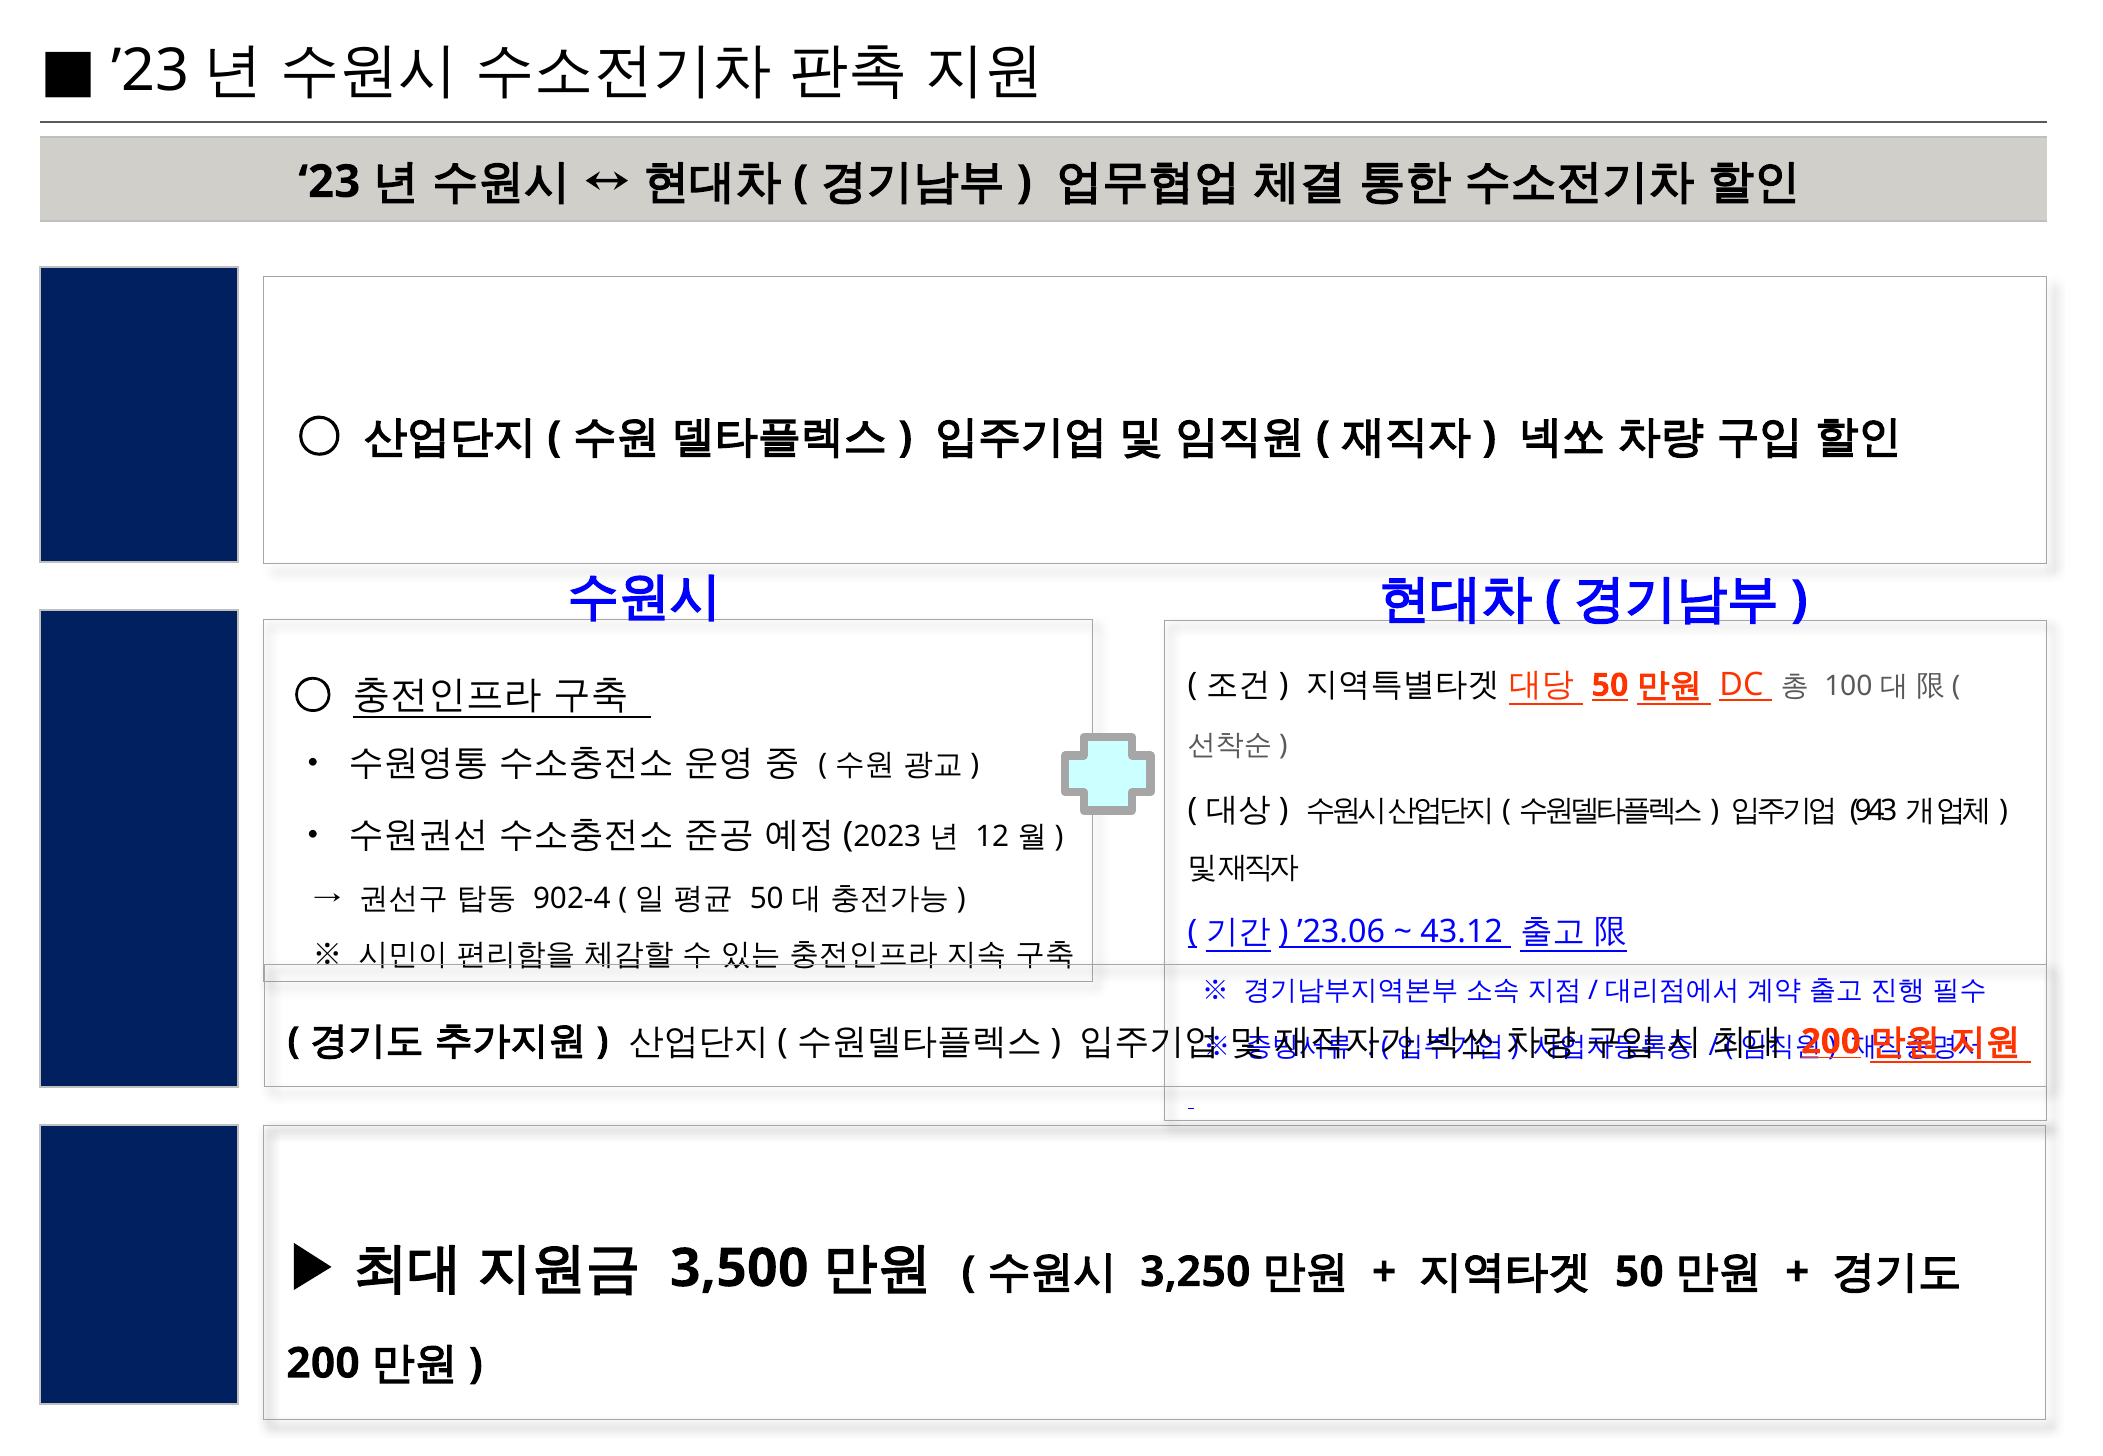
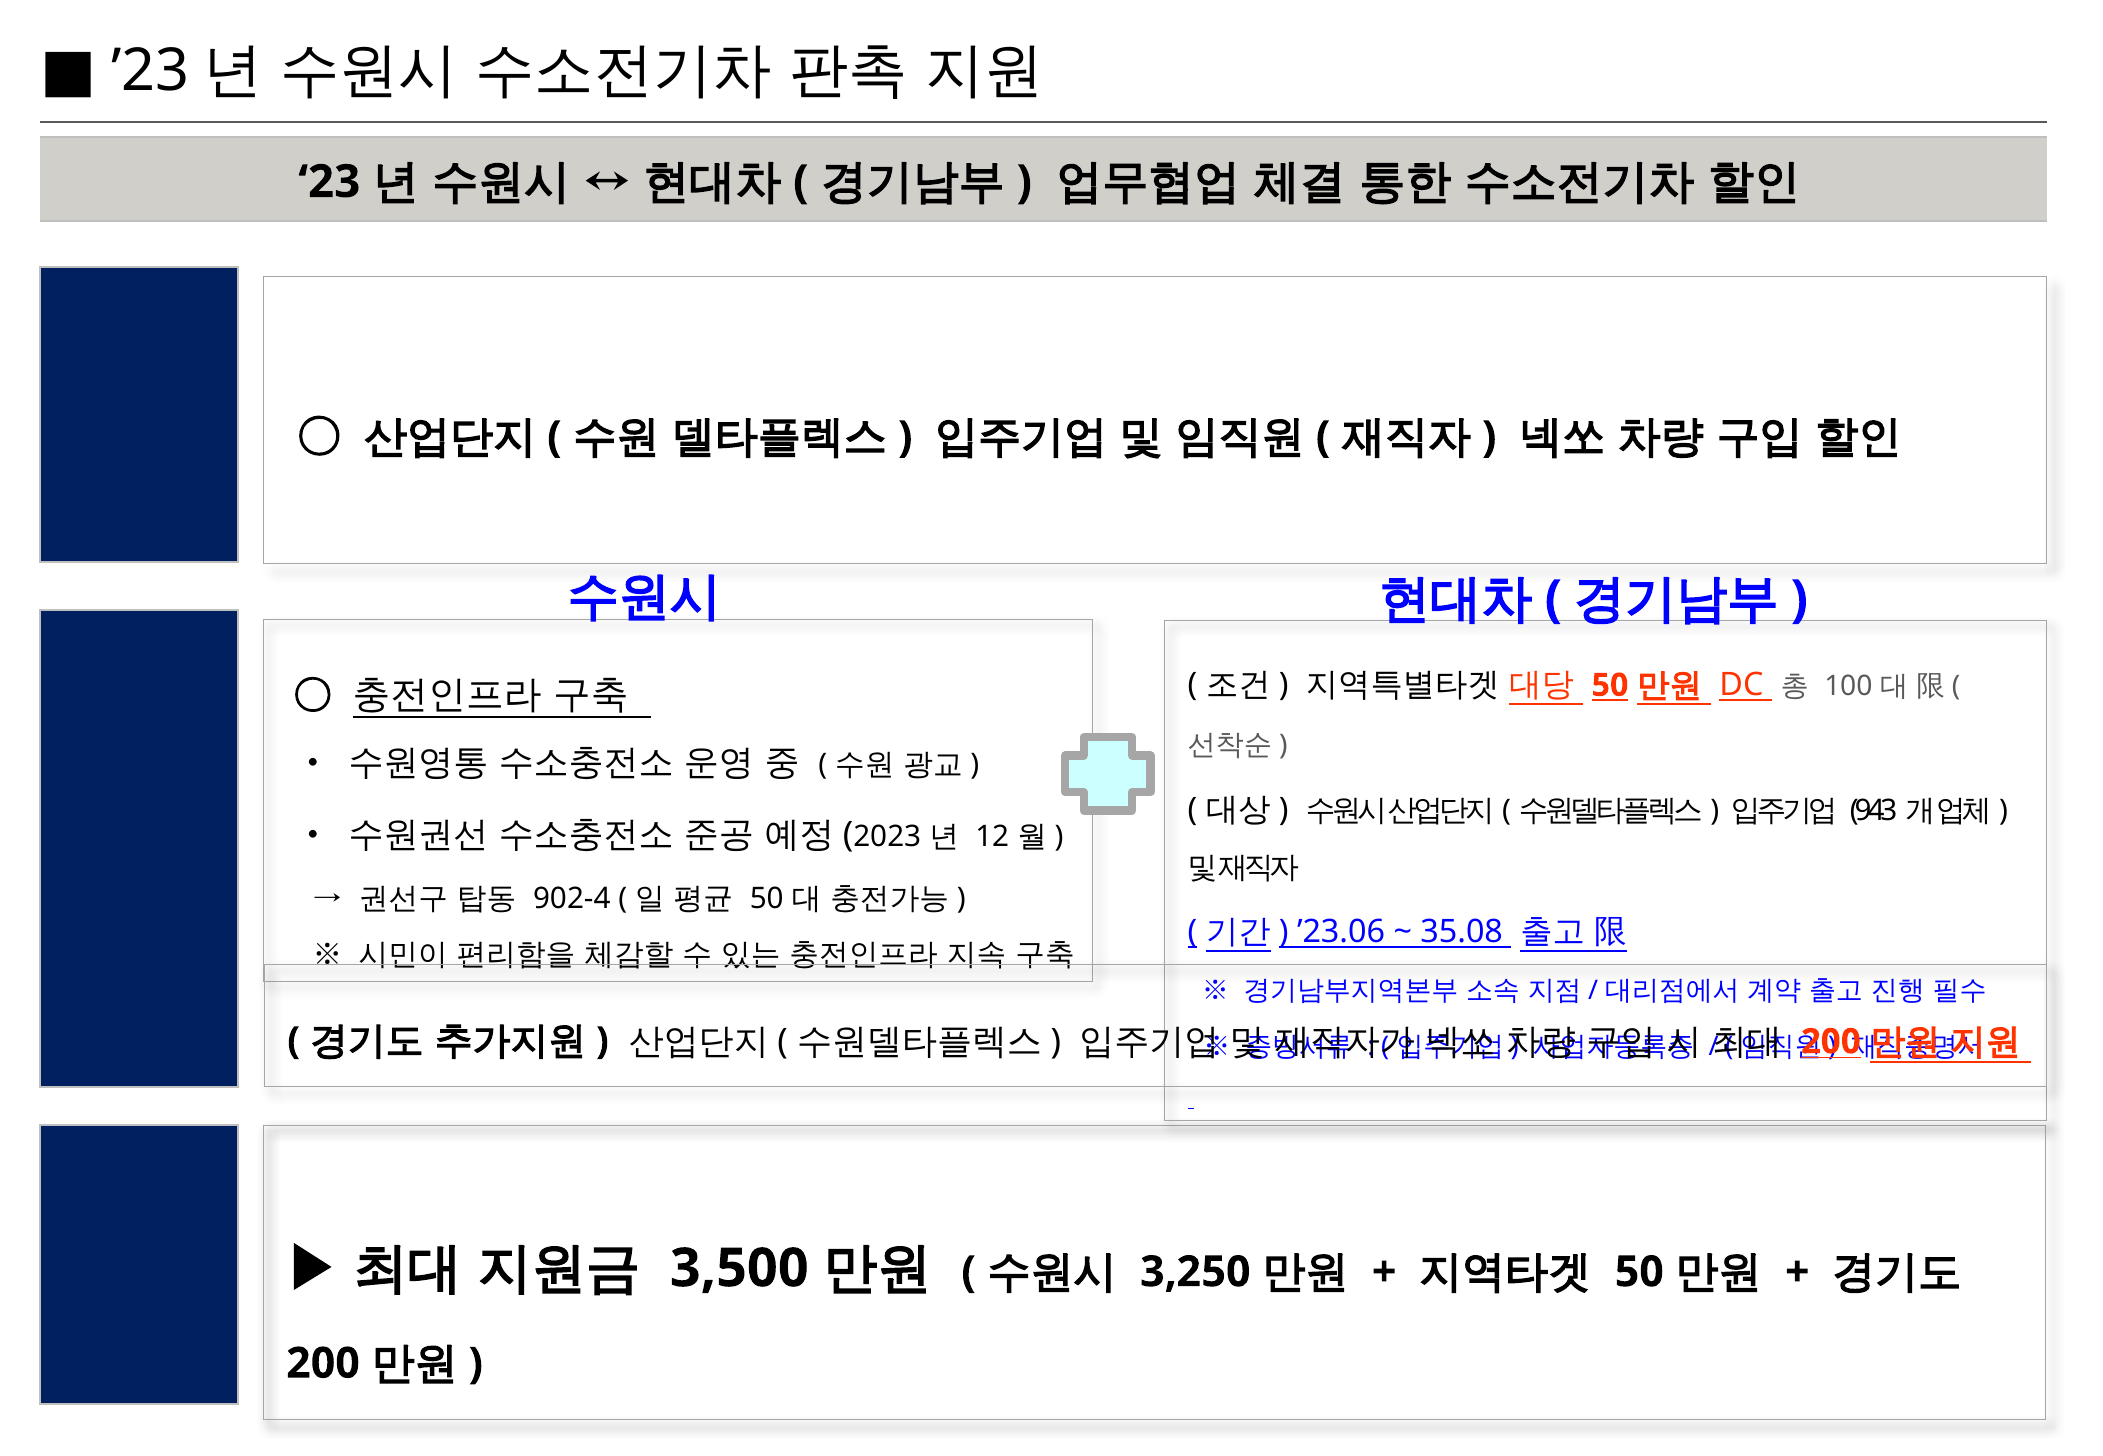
43.12: 43.12 -> 35.08
